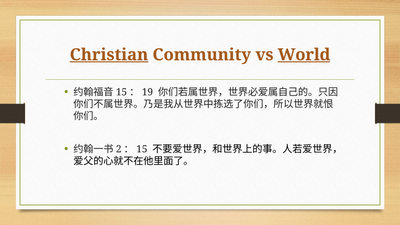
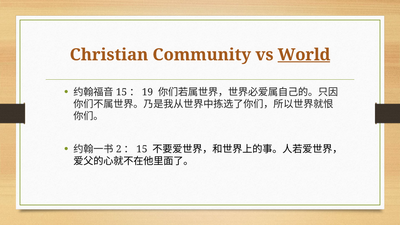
Christian underline: present -> none
